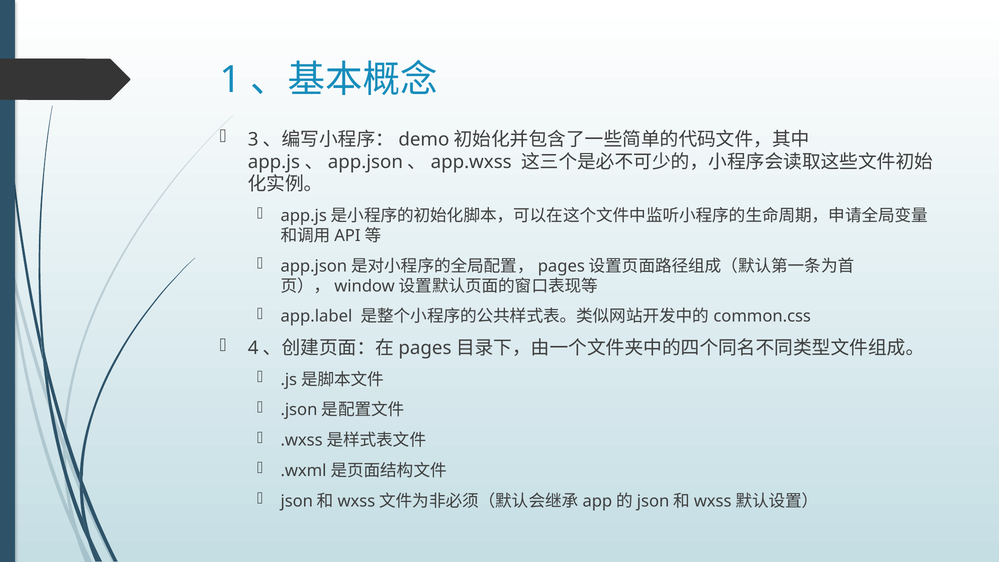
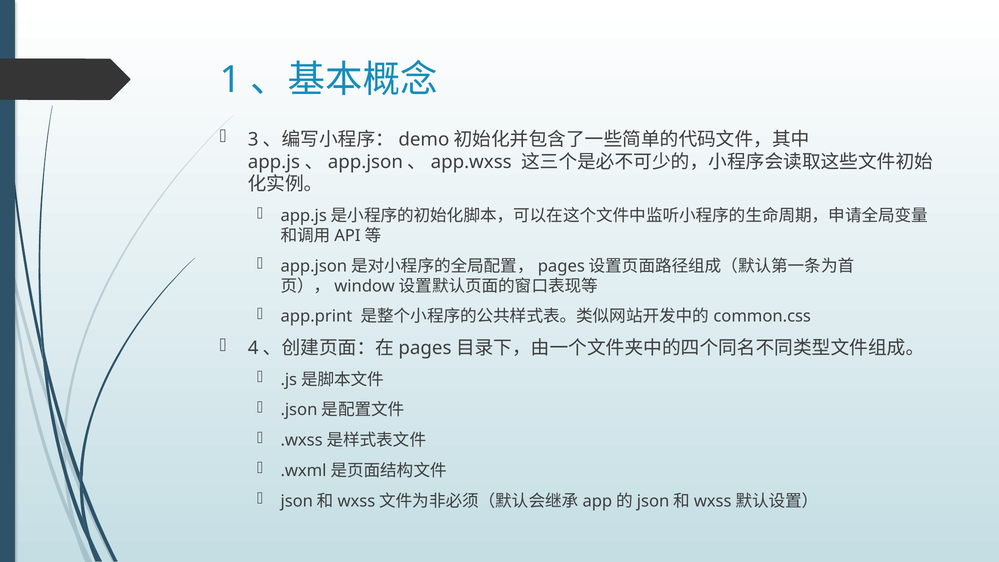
app.label: app.label -> app.print
